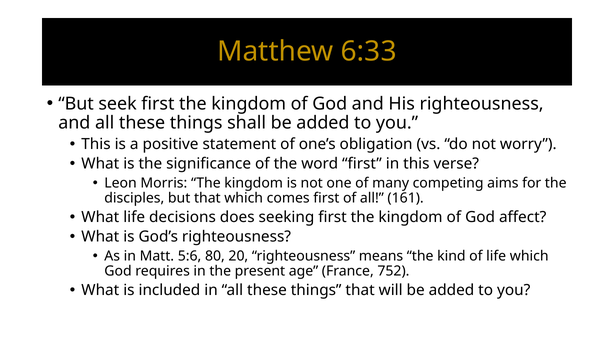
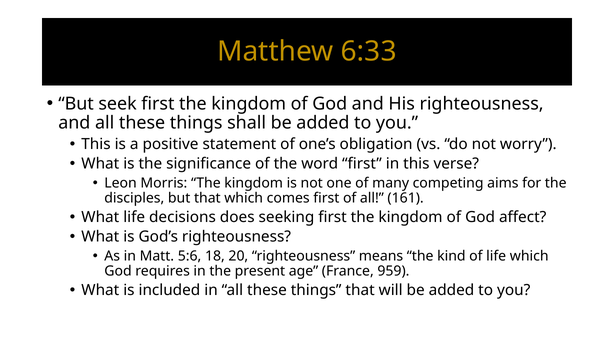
80: 80 -> 18
752: 752 -> 959
